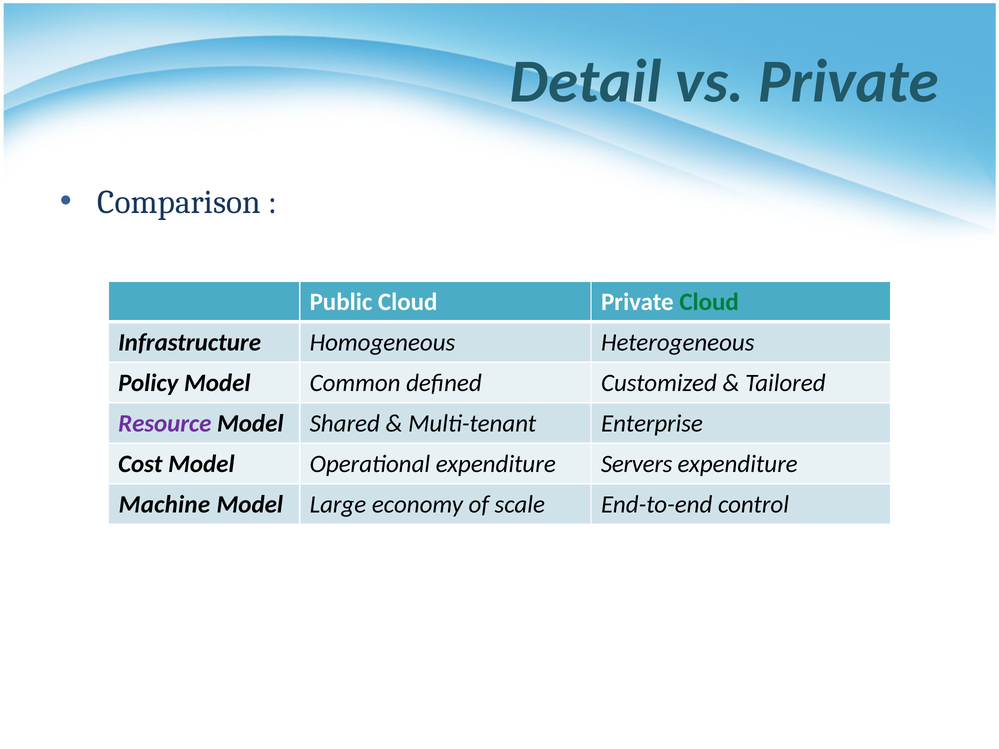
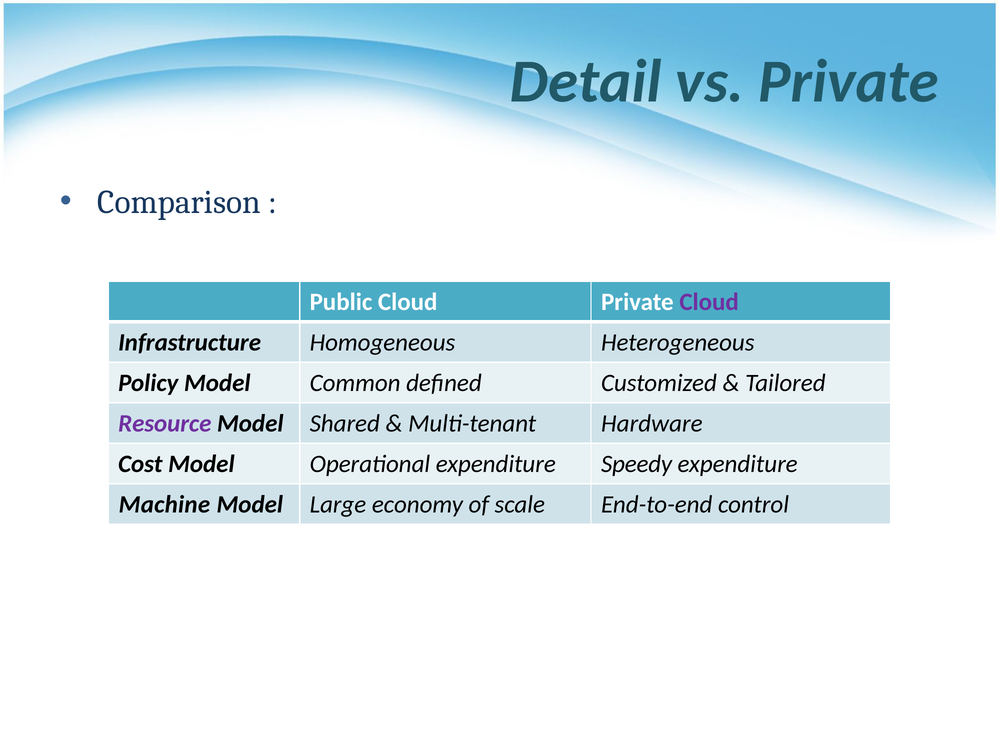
Cloud at (709, 302) colour: green -> purple
Enterprise: Enterprise -> Hardware
Servers: Servers -> Speedy
